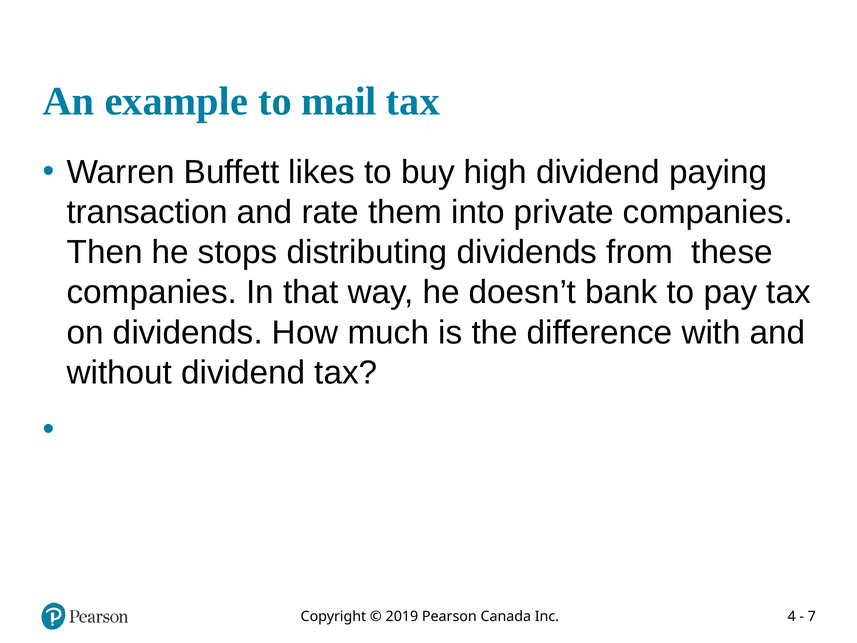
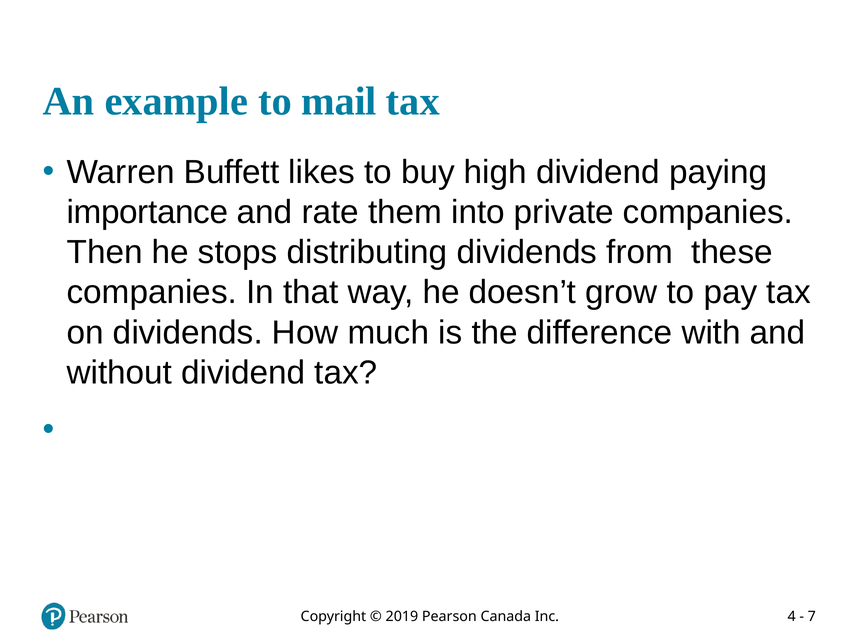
transaction: transaction -> importance
bank: bank -> grow
